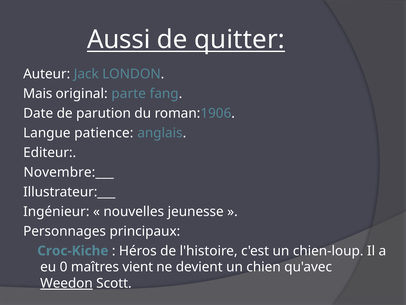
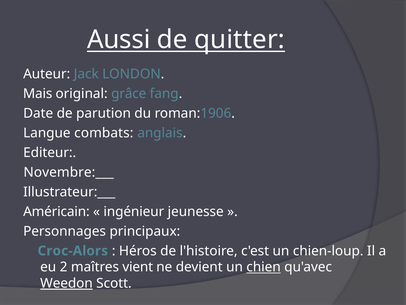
parte: parte -> grâce
patience: patience -> combats
Ingénieur: Ingénieur -> Américain
nouvelles: nouvelles -> ingénieur
Croc-Kiche: Croc-Kiche -> Croc-Alors
0: 0 -> 2
chien underline: none -> present
